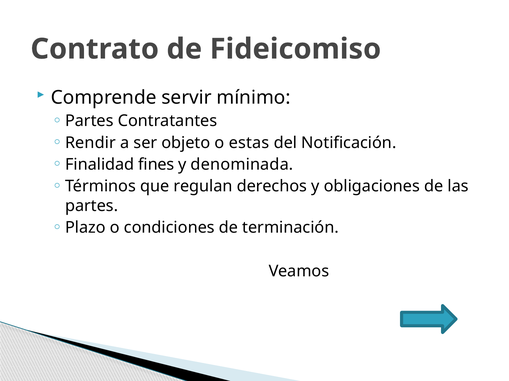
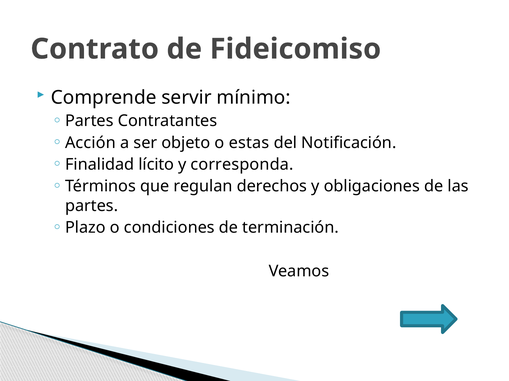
Rendir: Rendir -> Acción
fines: fines -> lícito
denominada: denominada -> corresponda
